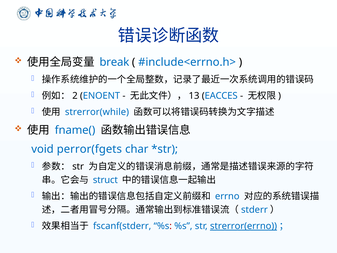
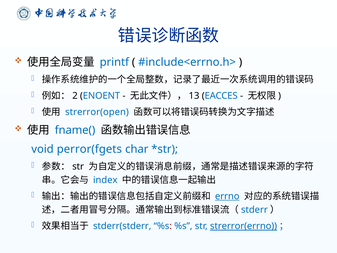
break: break -> printf
strerror(while: strerror(while -> strerror(open
struct: struct -> index
errno underline: none -> present
fscanf(stderr: fscanf(stderr -> stderr(stderr
